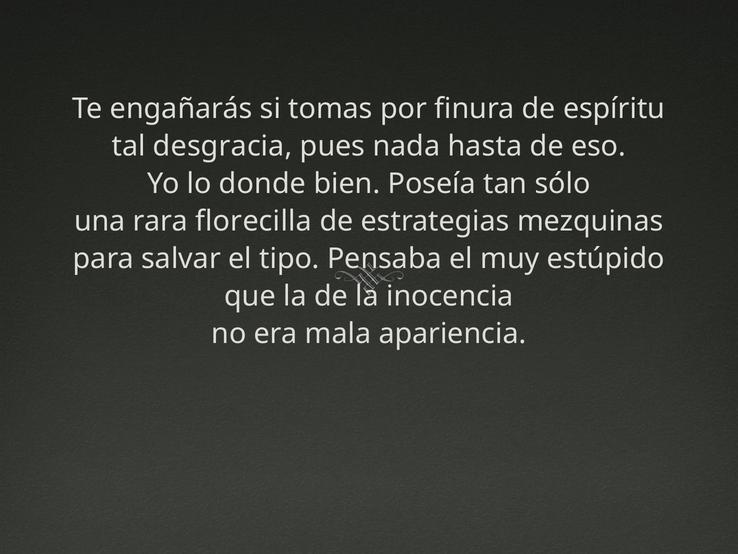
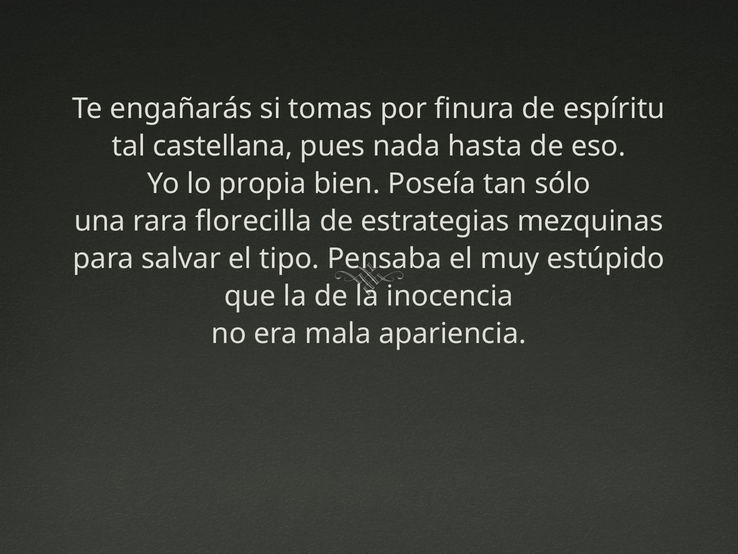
desgracia: desgracia -> castellana
donde: donde -> propia
